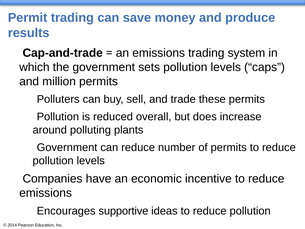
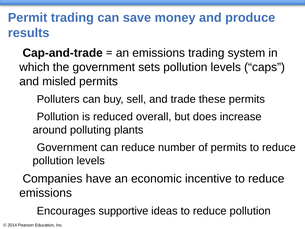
million: million -> misled
